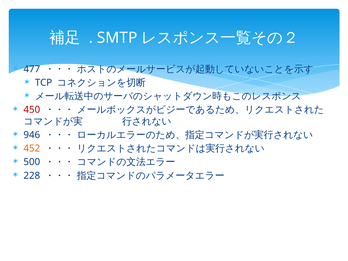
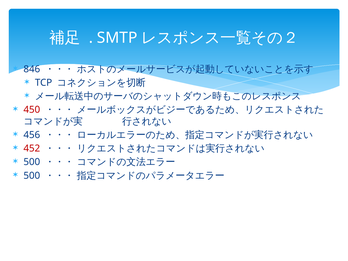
477: 477 -> 846
946: 946 -> 456
452 colour: orange -> red
228 at (32, 176): 228 -> 500
